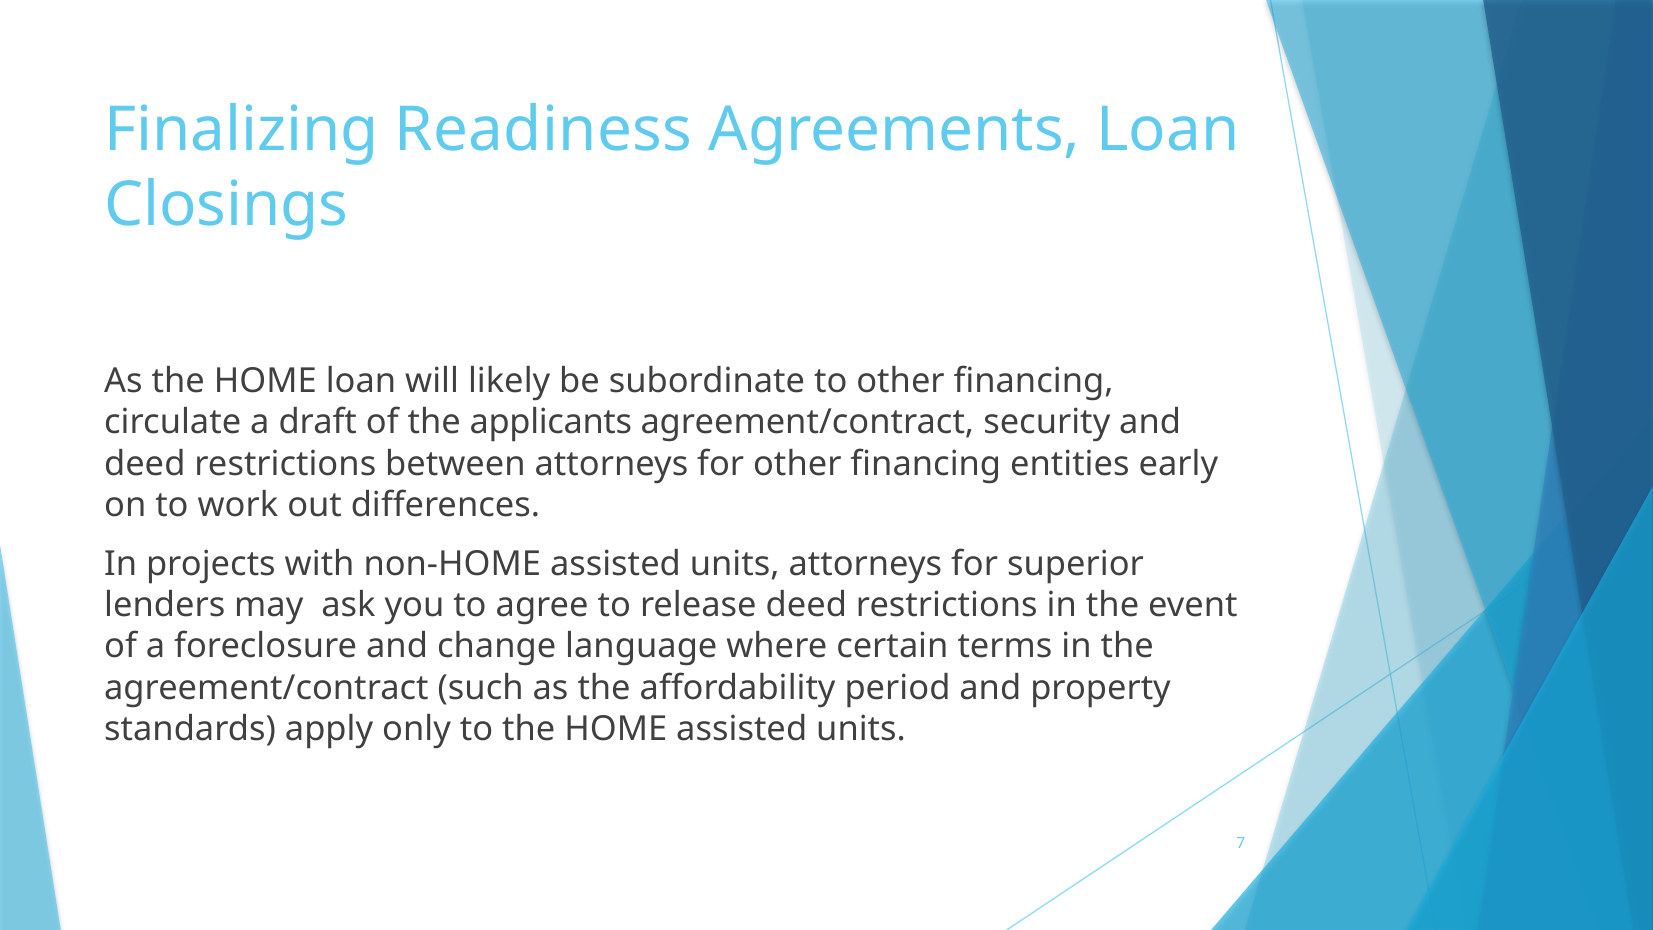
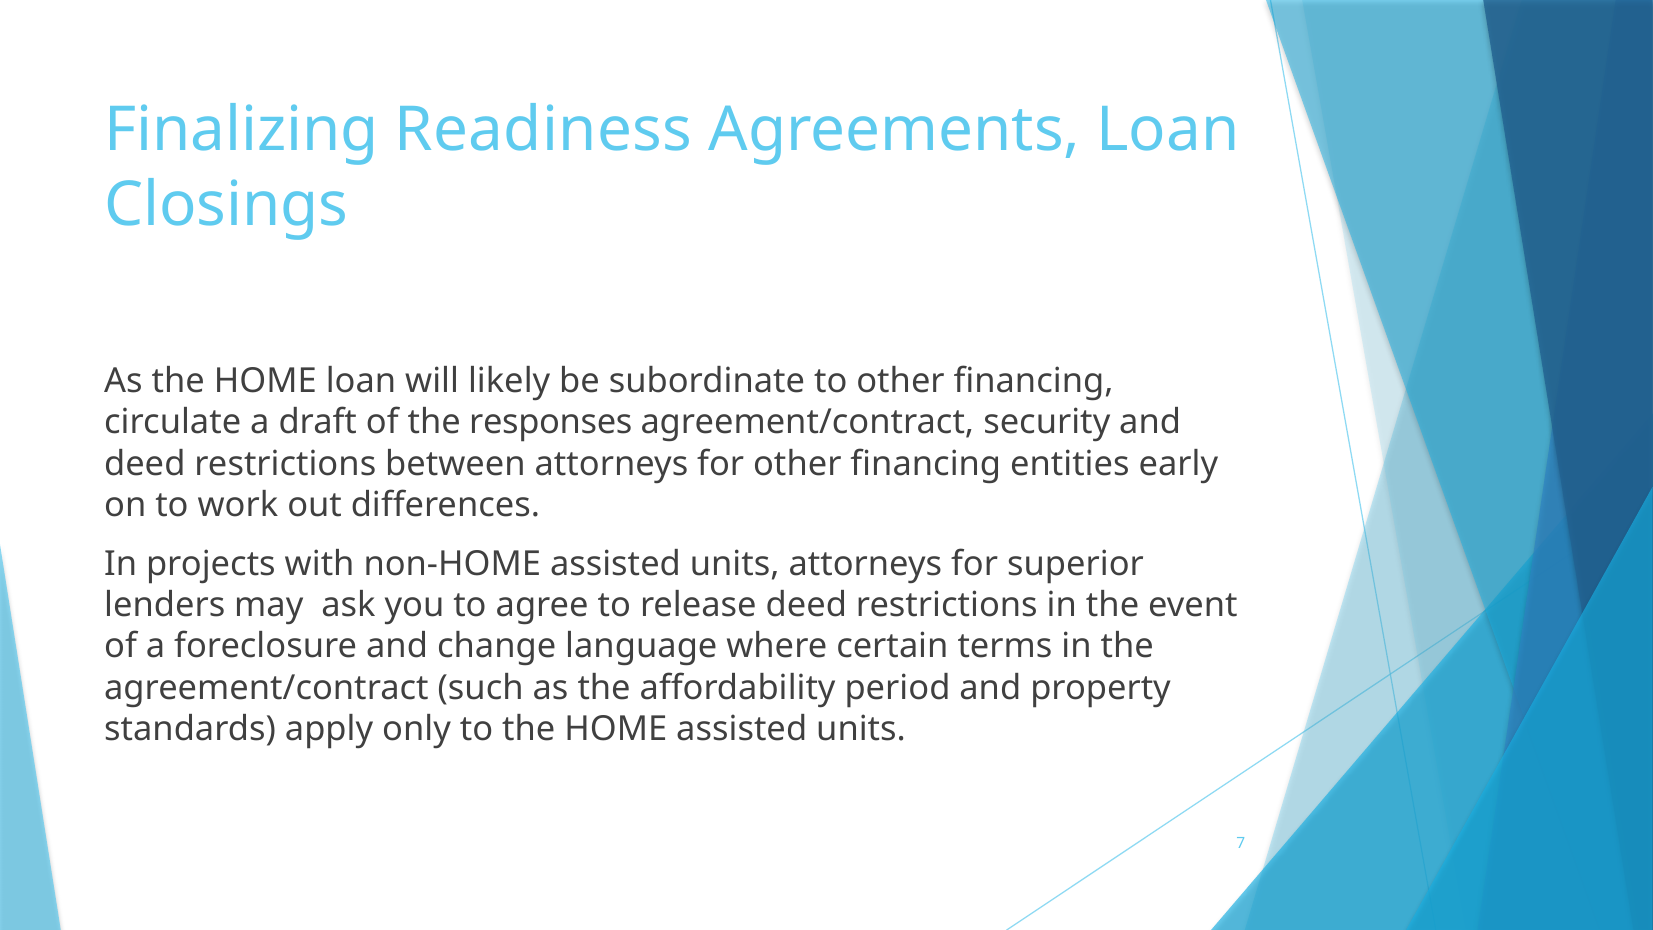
applicants: applicants -> responses
